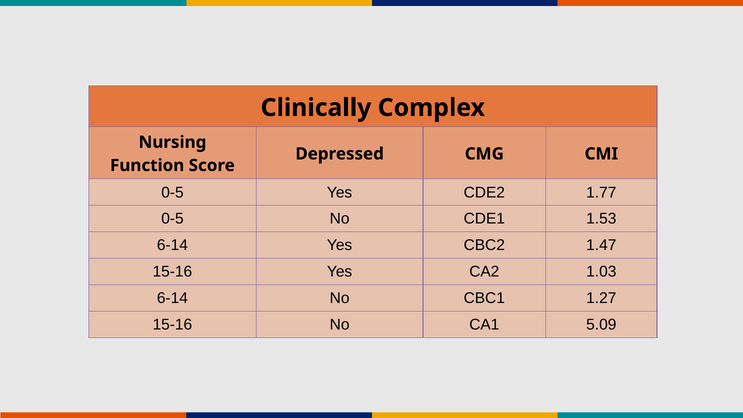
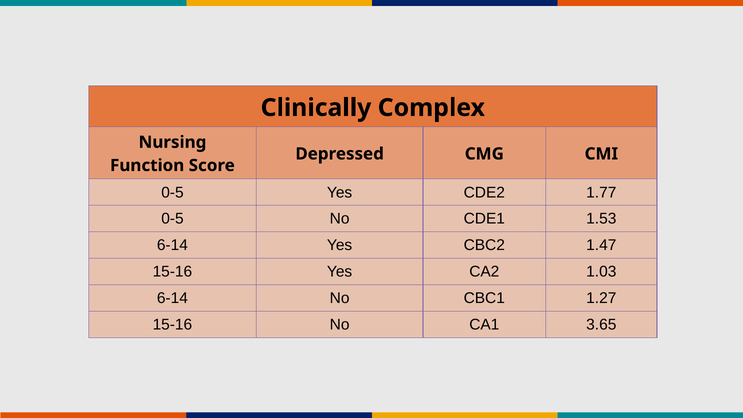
5.09: 5.09 -> 3.65
